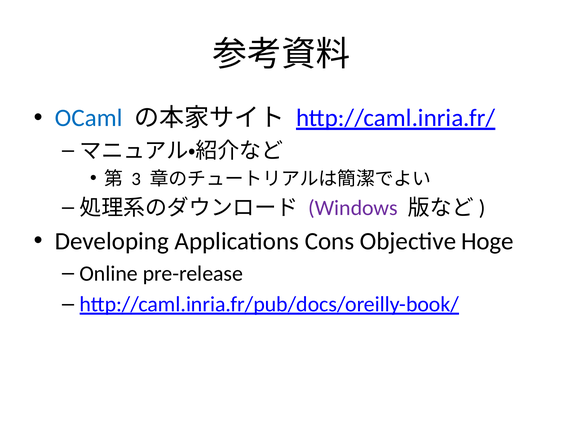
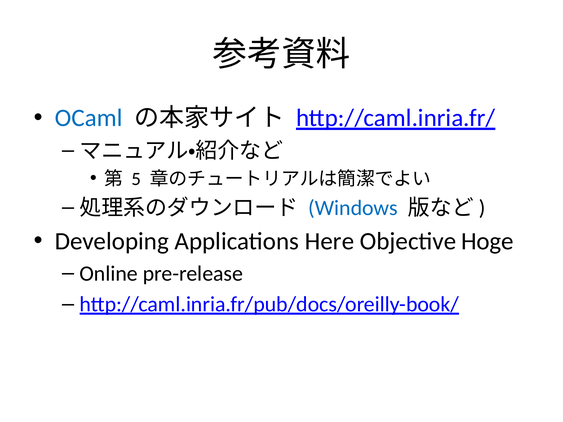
3: 3 -> 5
Windows colour: purple -> blue
Cons: Cons -> Here
